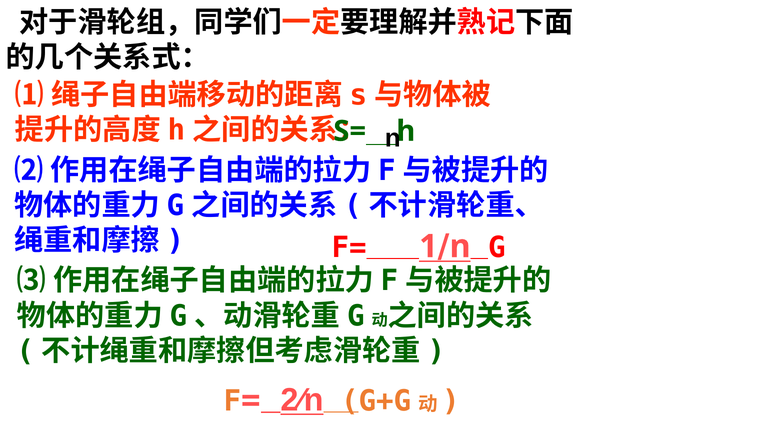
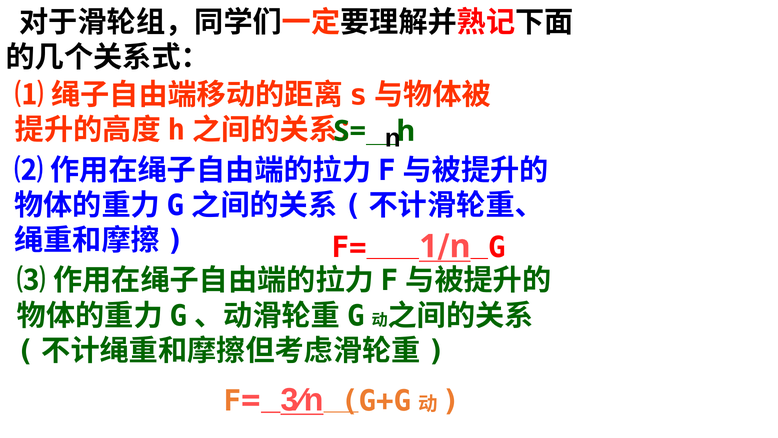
2∕n: 2∕n -> 3∕n
